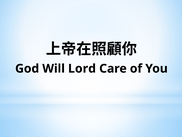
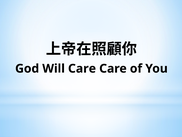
Will Lord: Lord -> Care
